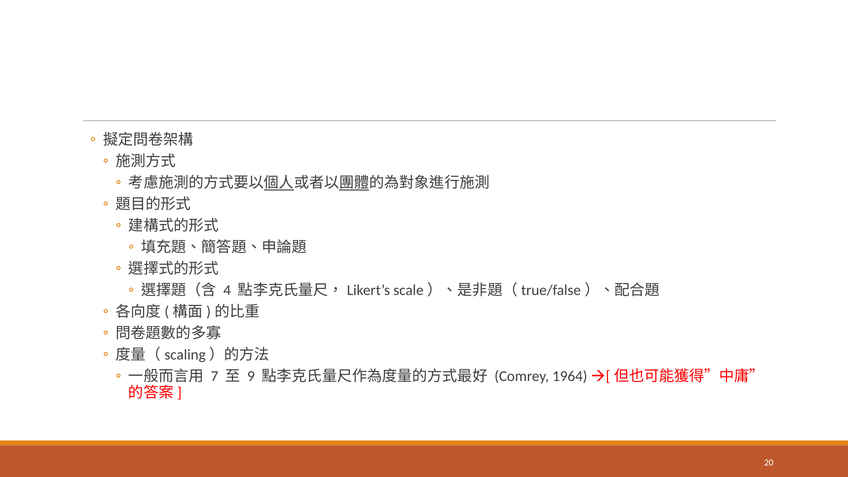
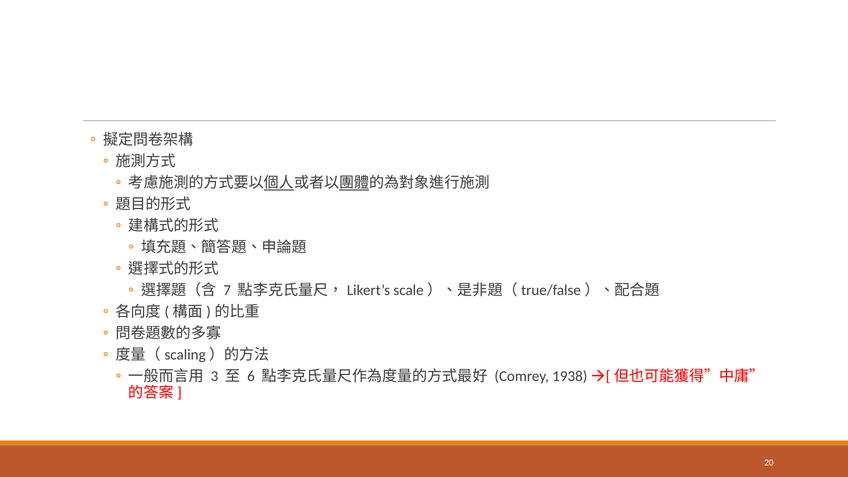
4: 4 -> 7
7: 7 -> 3
9: 9 -> 6
1964: 1964 -> 1938
